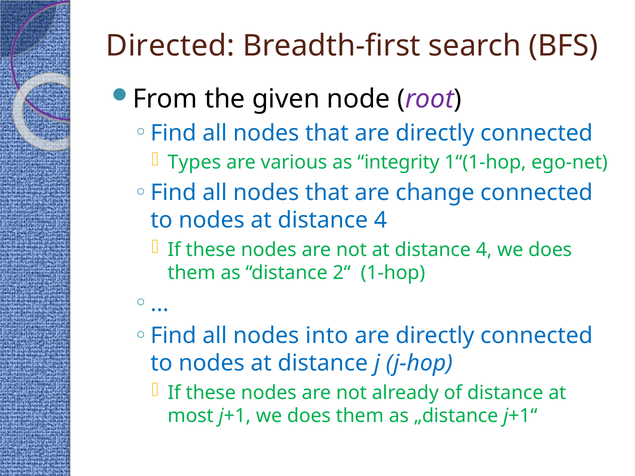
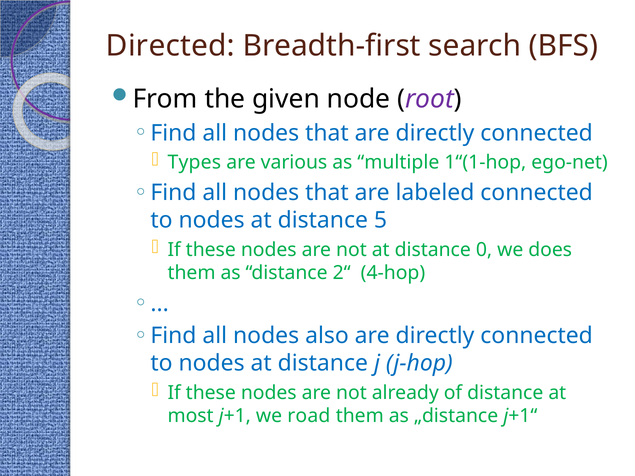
integrity: integrity -> multiple
change: change -> labeled
nodes at distance 4: 4 -> 5
not at distance 4: 4 -> 0
1-hop: 1-hop -> 4-hop
into: into -> also
j+1 we does: does -> road
